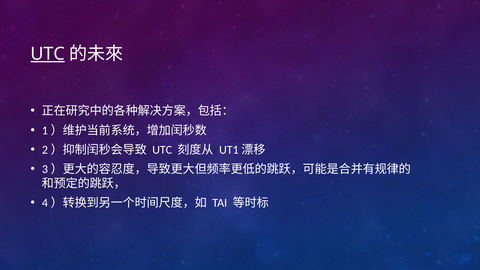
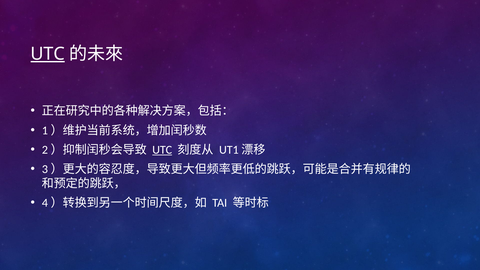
UTC at (162, 150) underline: none -> present
